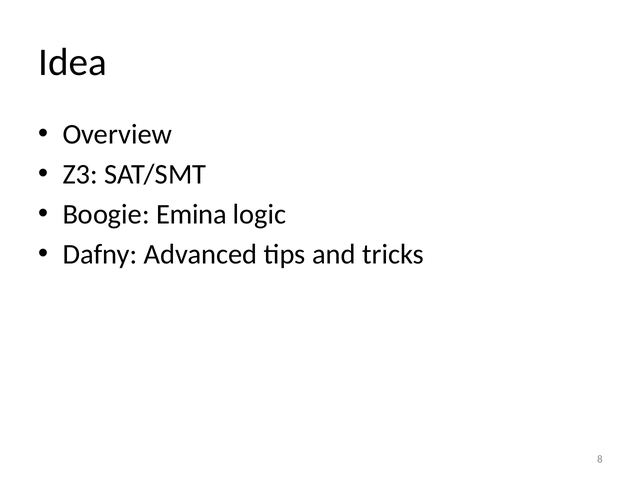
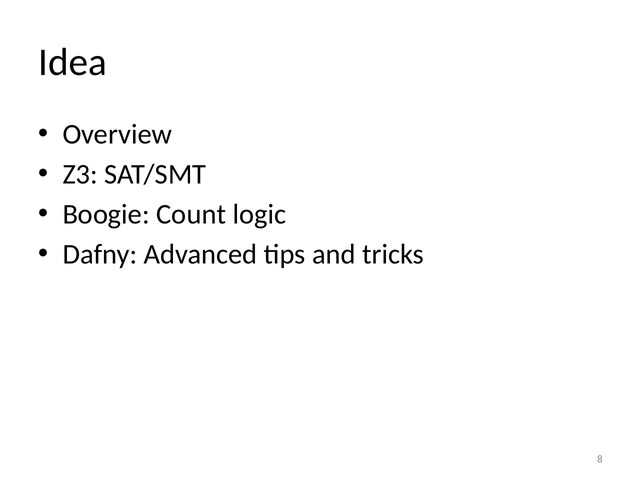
Emina: Emina -> Count
